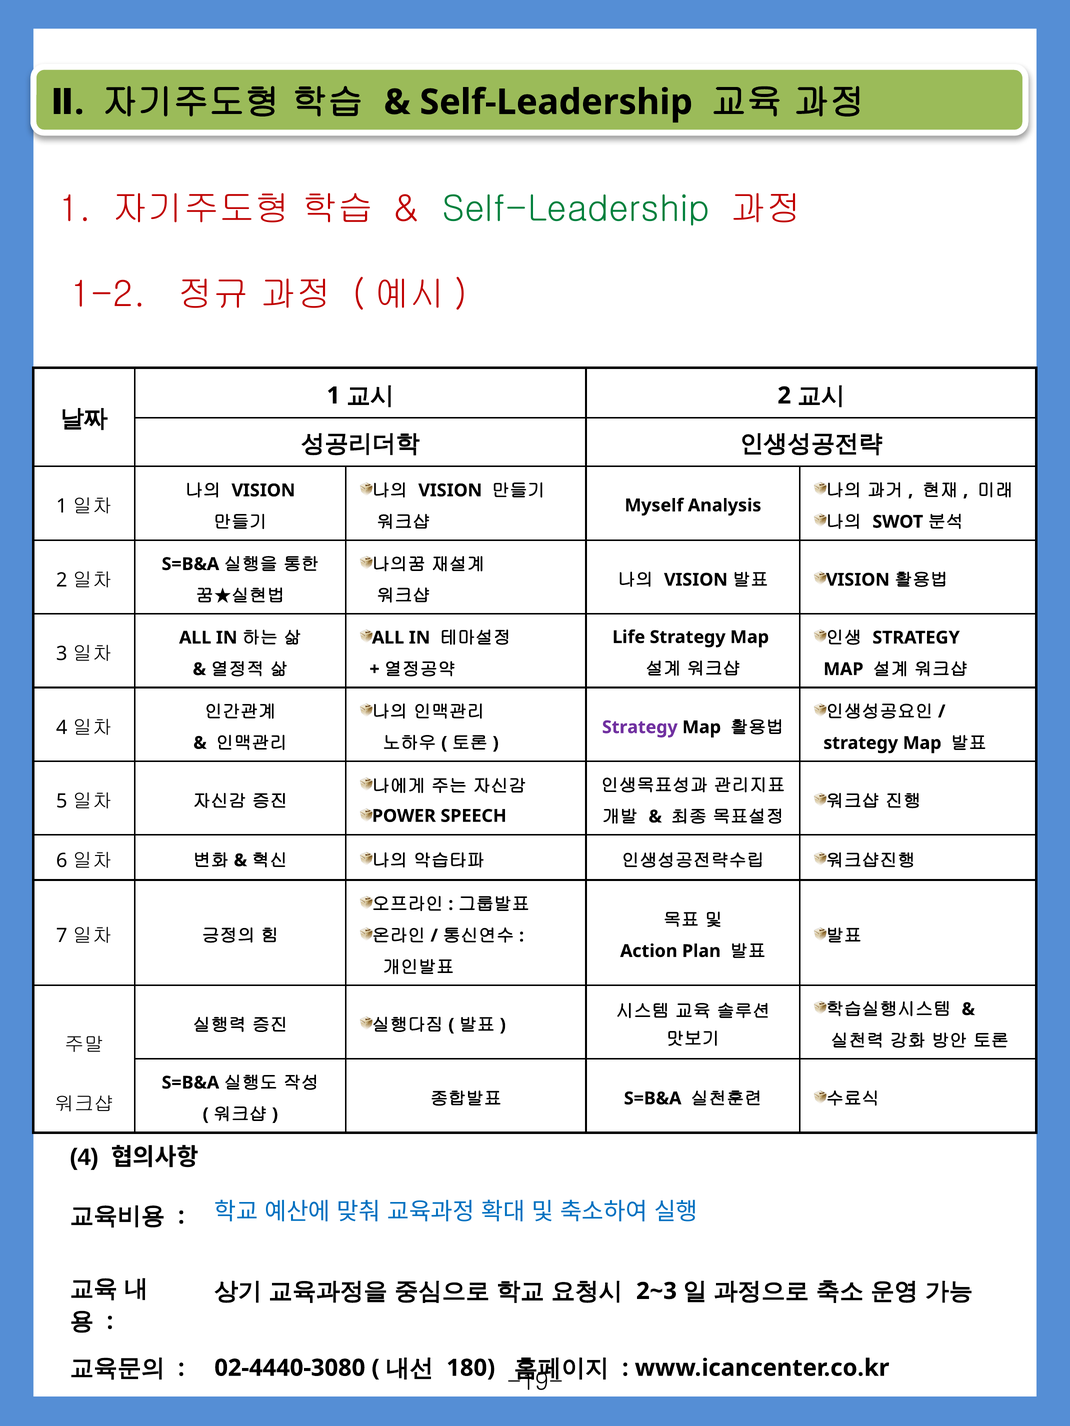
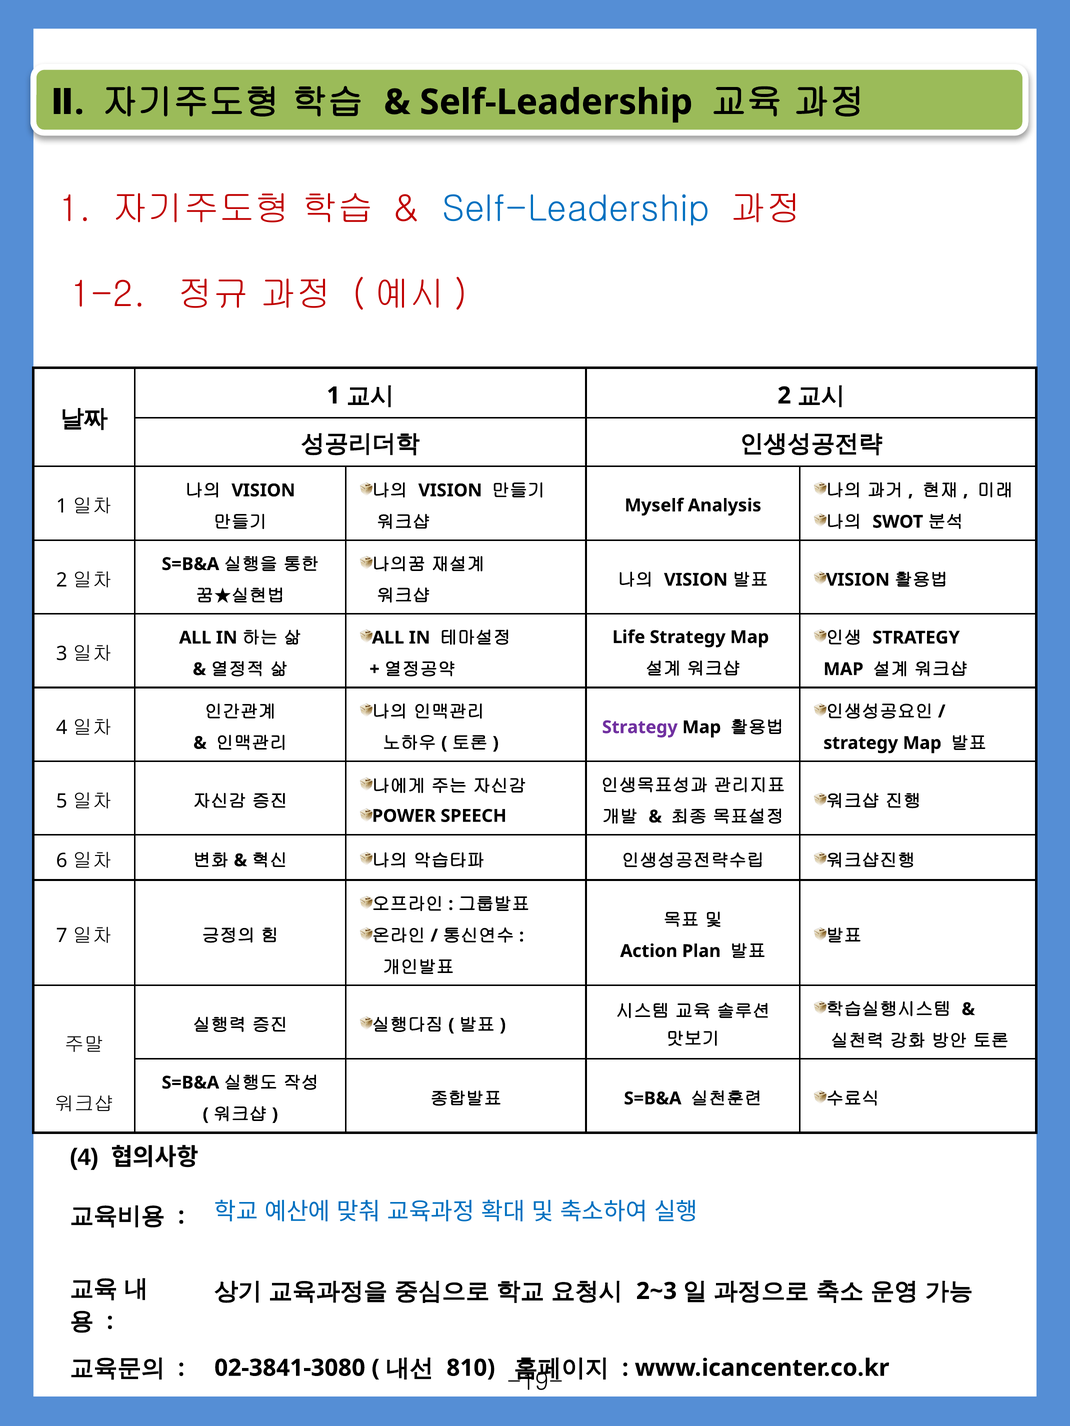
Self-Leadership at (576, 209) colour: green -> blue
02-4440-3080: 02-4440-3080 -> 02-3841-3080
180: 180 -> 810
